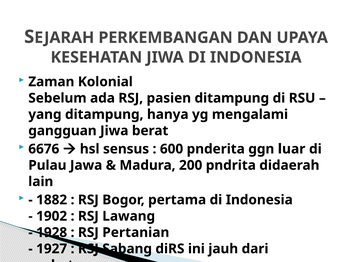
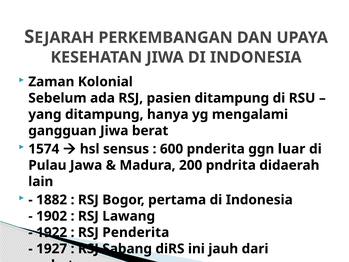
6676: 6676 -> 1574
1928: 1928 -> 1922
Pertanian: Pertanian -> Penderita
